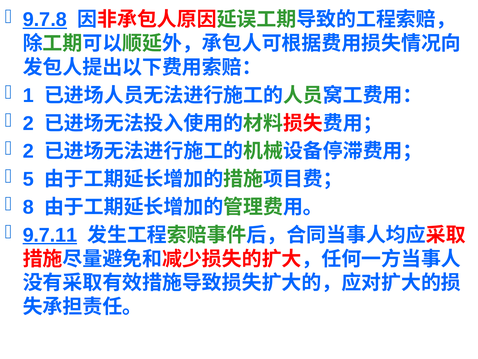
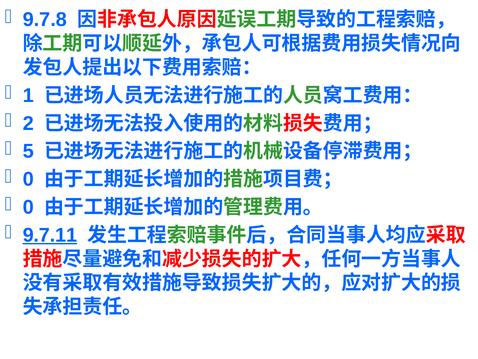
9.7.8 underline: present -> none
2 at (28, 151): 2 -> 5
5 at (28, 179): 5 -> 0
8 at (28, 207): 8 -> 0
